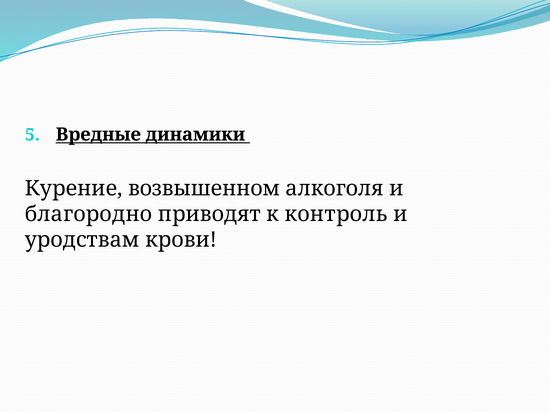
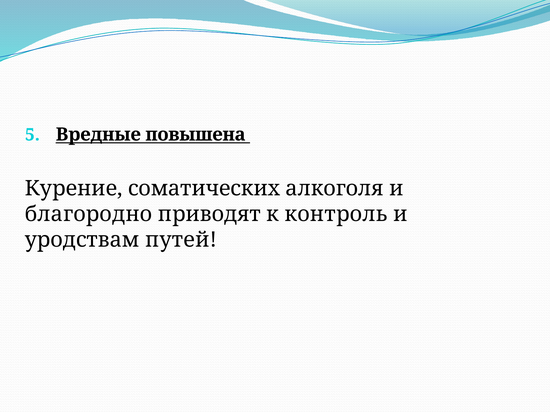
динамики: динамики -> повышена
возвышенном: возвышенном -> соматических
крови: крови -> путей
